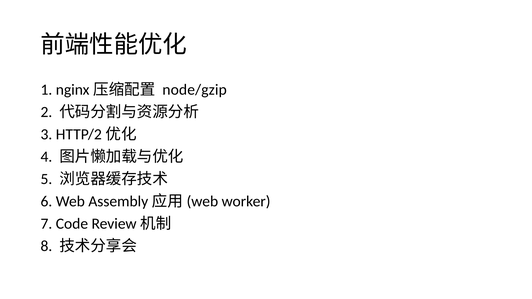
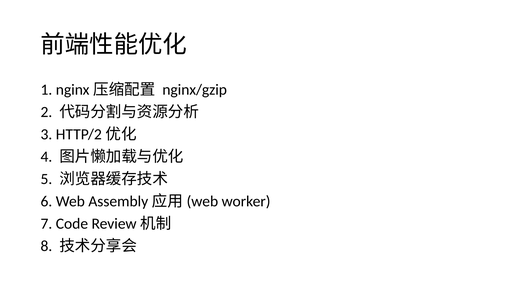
node/gzip: node/gzip -> nginx/gzip
